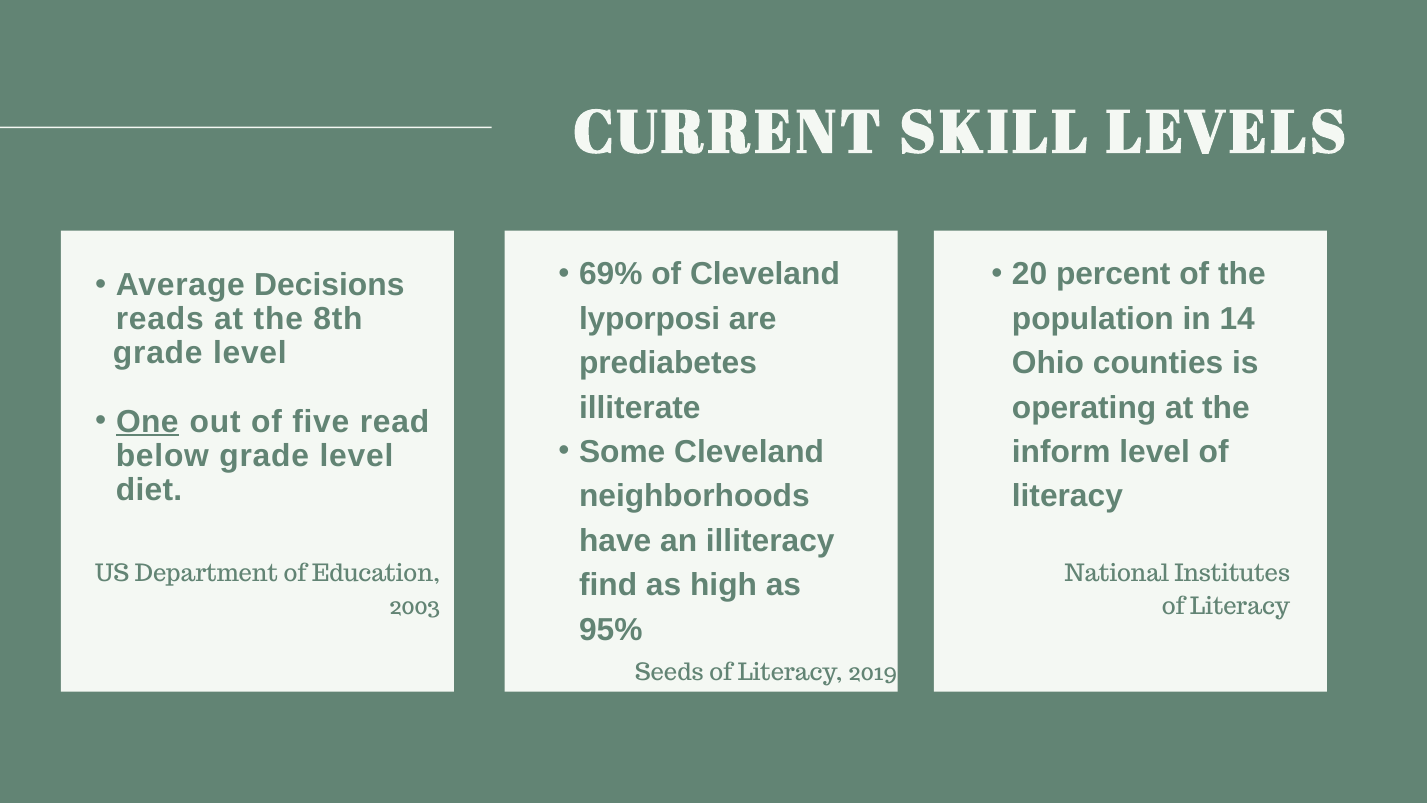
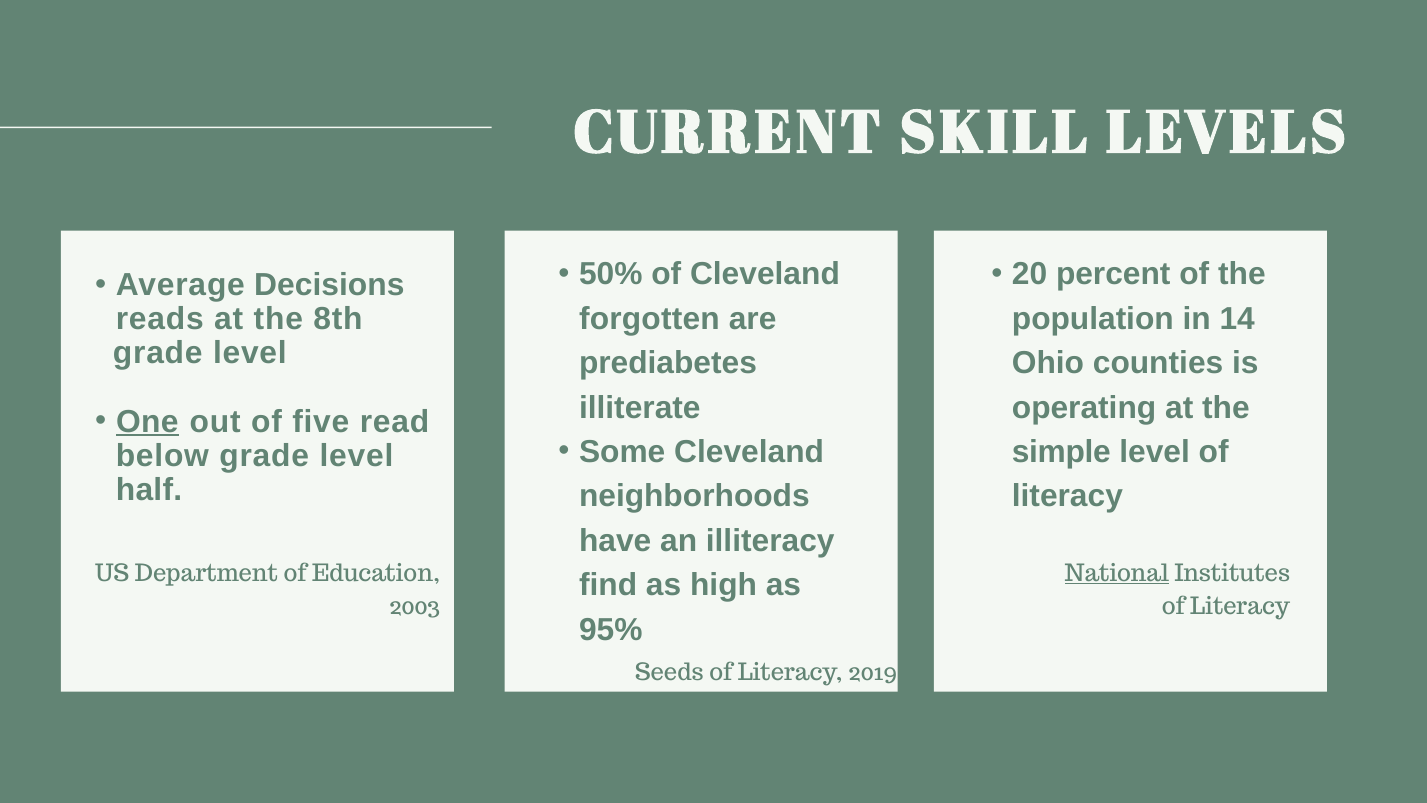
69%: 69% -> 50%
lyporposi: lyporposi -> forgotten
inform: inform -> simple
diet: diet -> half
National underline: none -> present
